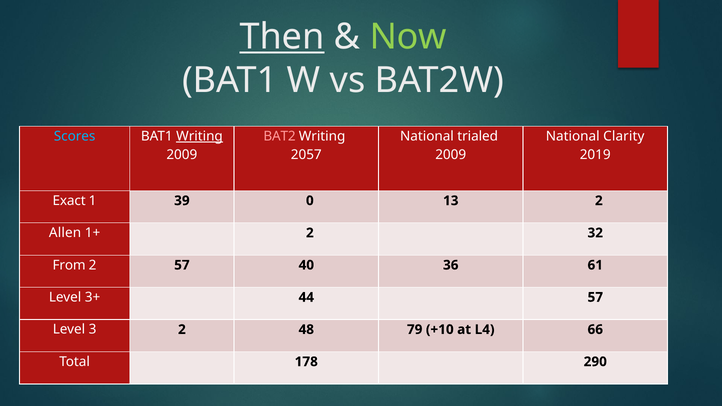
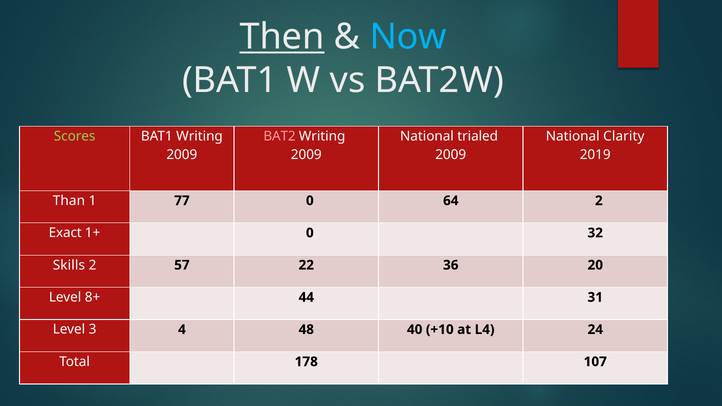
Now colour: light green -> light blue
Scores colour: light blue -> light green
Writing at (200, 136) underline: present -> none
2057 at (306, 155): 2057 -> 2009
Exact: Exact -> Than
39: 39 -> 77
13: 13 -> 64
Allen: Allen -> Exact
1+ 2: 2 -> 0
From: From -> Skills
40: 40 -> 22
61: 61 -> 20
3+: 3+ -> 8+
44 57: 57 -> 31
3 2: 2 -> 4
79: 79 -> 40
66: 66 -> 24
290: 290 -> 107
